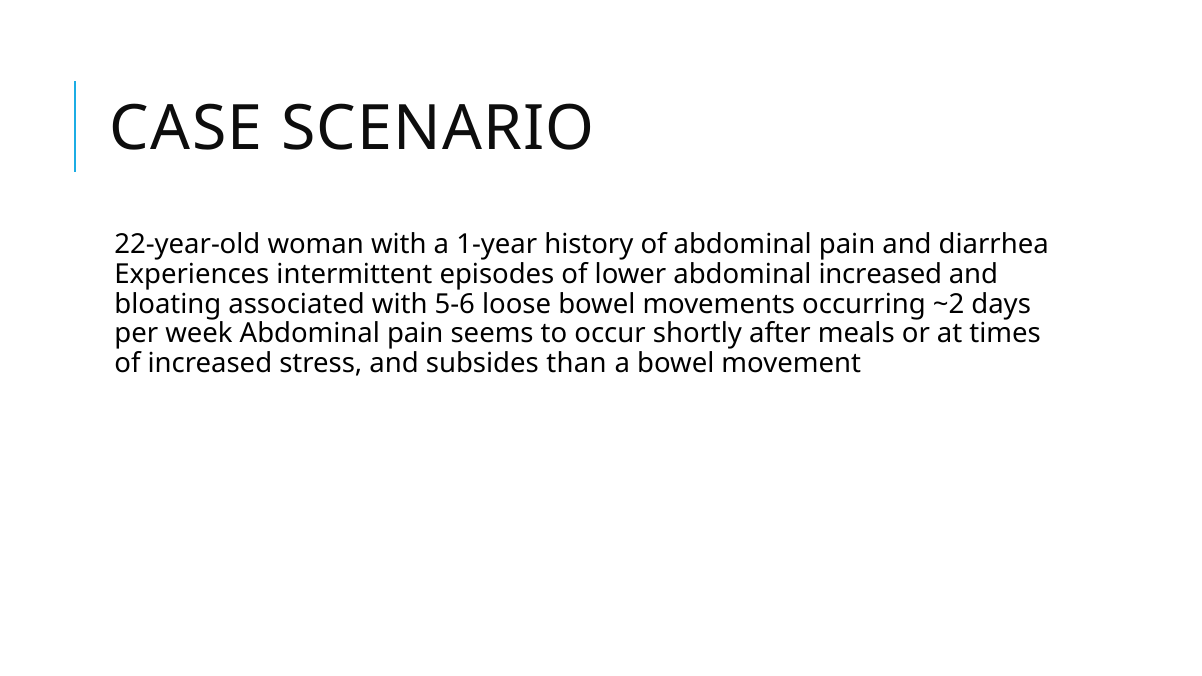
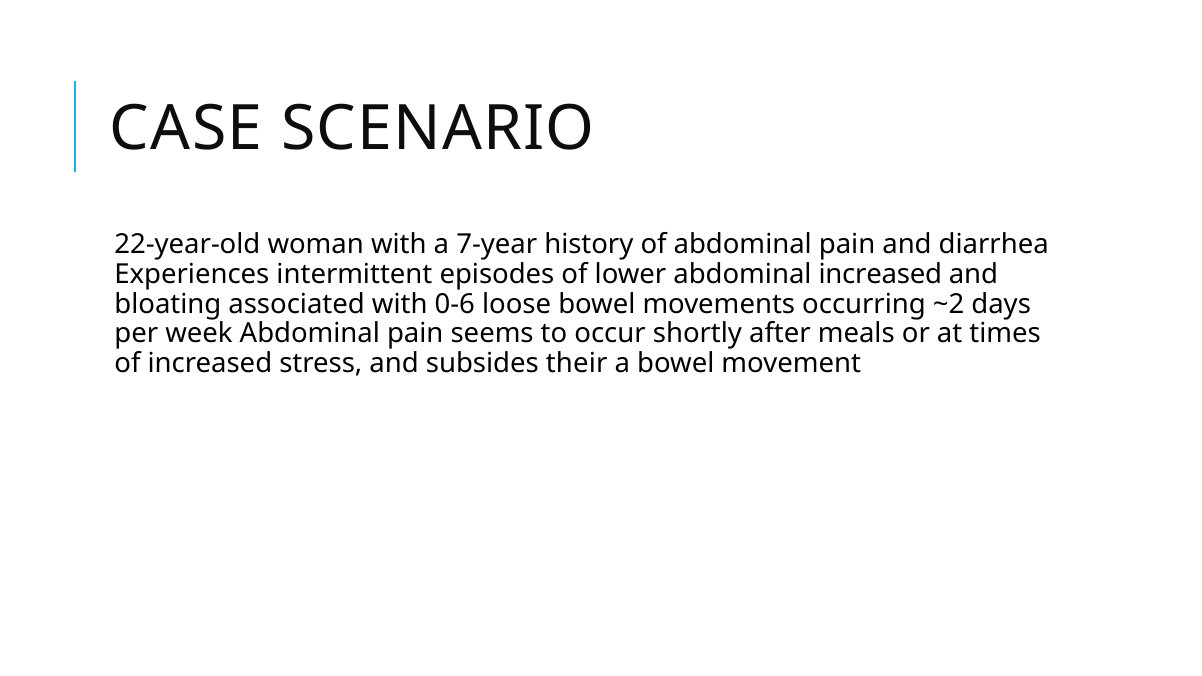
1-year: 1-year -> 7-year
5-6: 5-6 -> 0-6
than: than -> their
